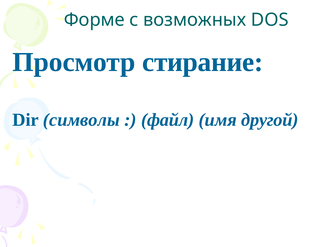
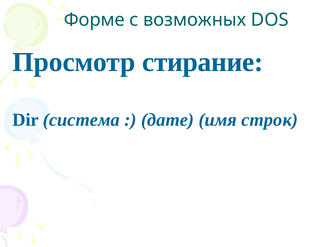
символы: символы -> система
файл: файл -> дате
другой: другой -> строк
